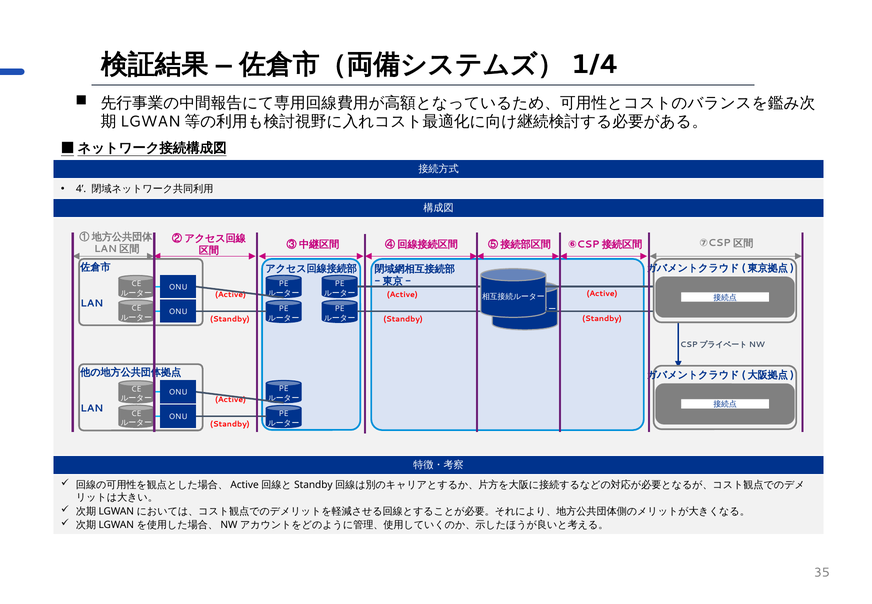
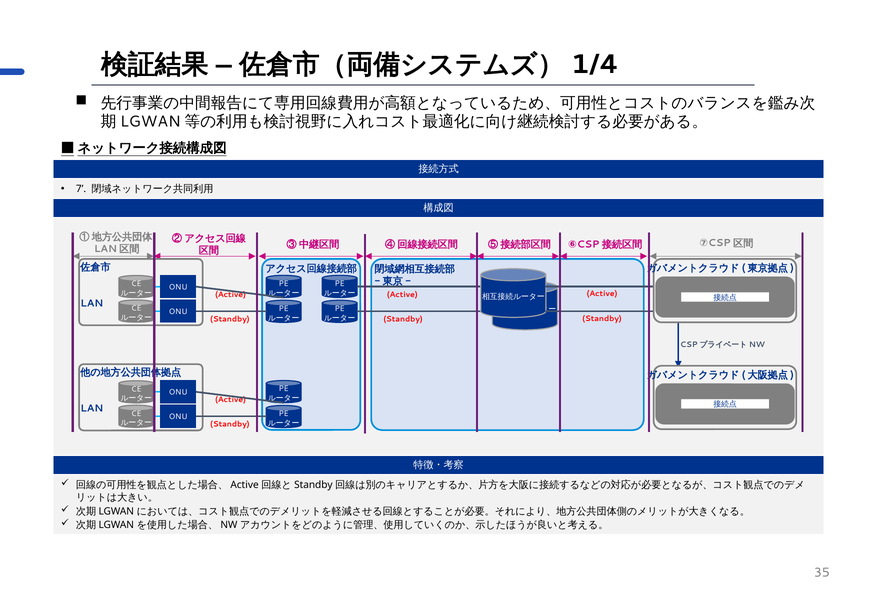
4: 4 -> 7
